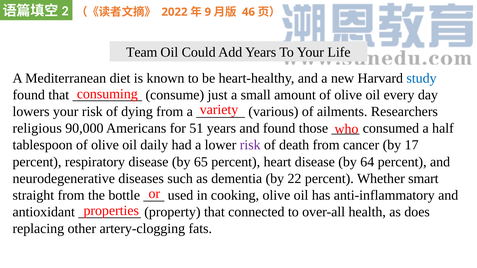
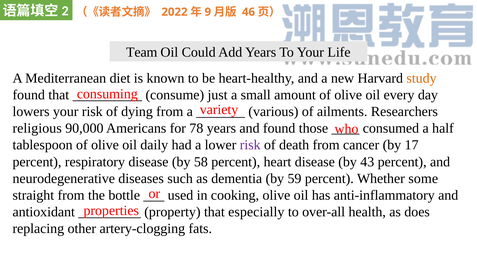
study colour: blue -> orange
51: 51 -> 78
65: 65 -> 58
64: 64 -> 43
22: 22 -> 59
smart: smart -> some
connected: connected -> especially
